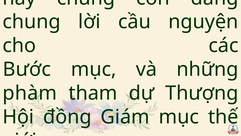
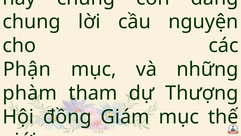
Bước: Bước -> Phận
